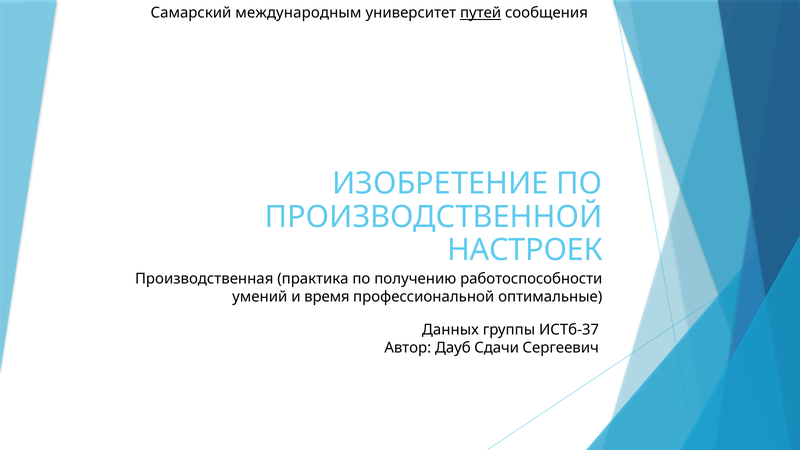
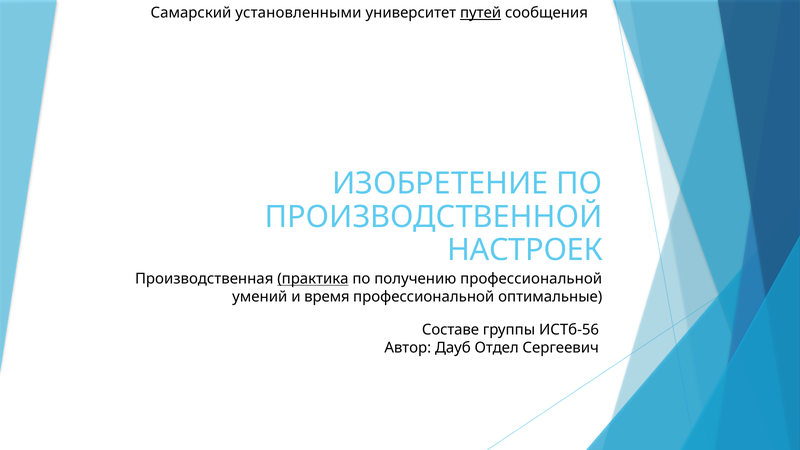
международным: международным -> установленными
практика underline: none -> present
получению работоспособности: работоспособности -> профессиональной
Данных: Данных -> Составе
ИСТб-37: ИСТб-37 -> ИСТб-56
Сдачи: Сдачи -> Отдел
